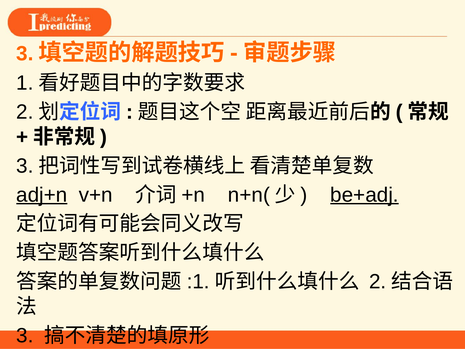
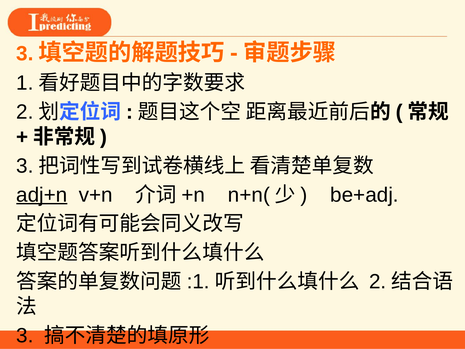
be+adj underline: present -> none
